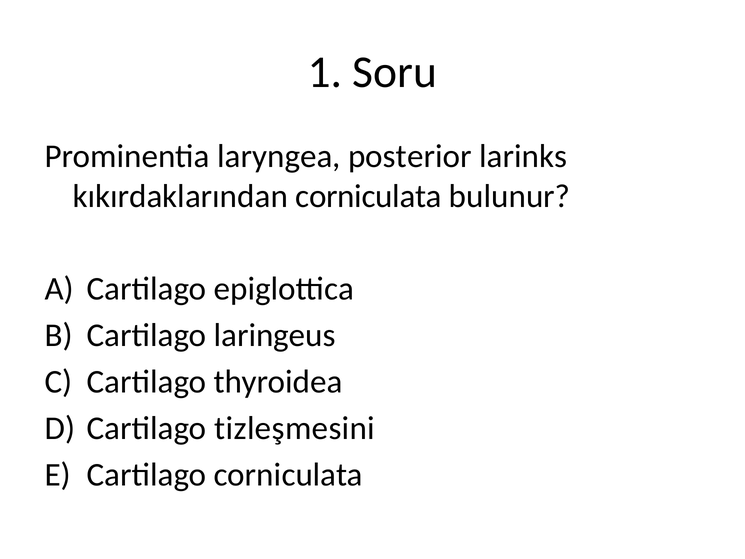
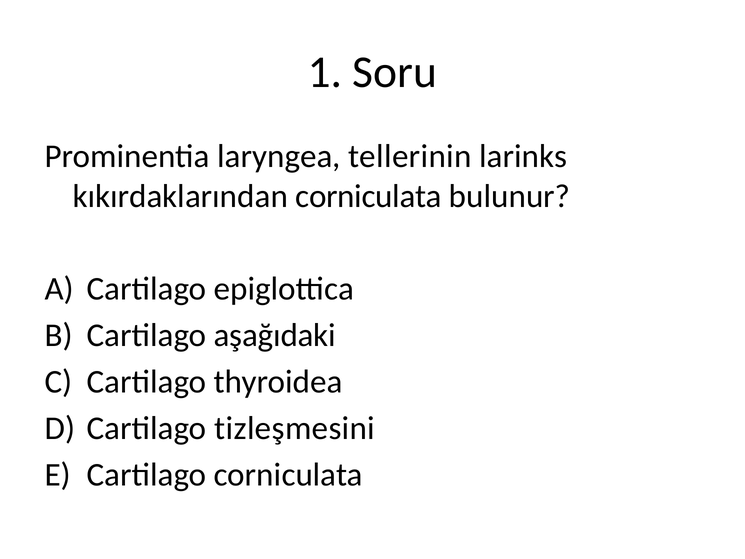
posterior: posterior -> tellerinin
laringeus: laringeus -> aşağıdaki
